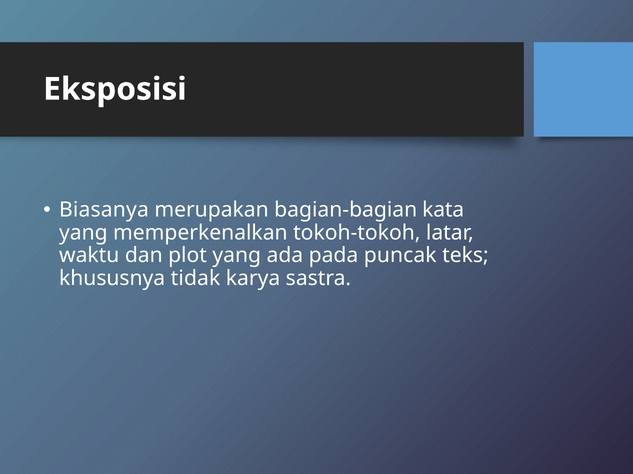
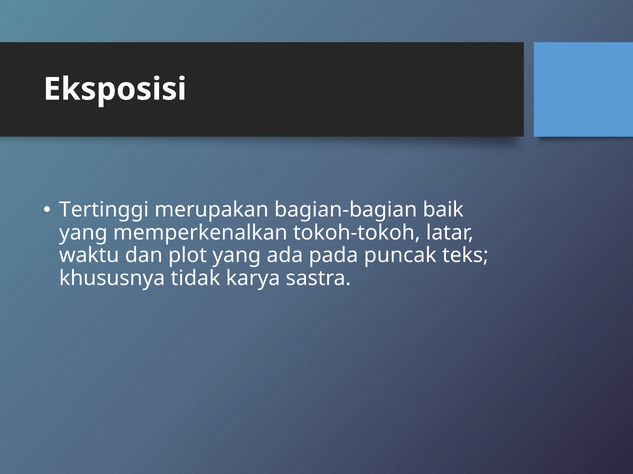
Biasanya: Biasanya -> Tertinggi
kata: kata -> baik
